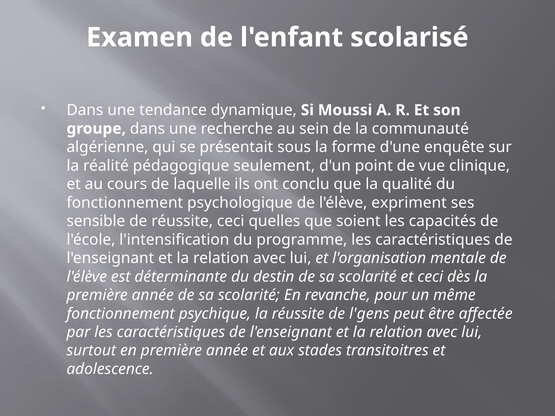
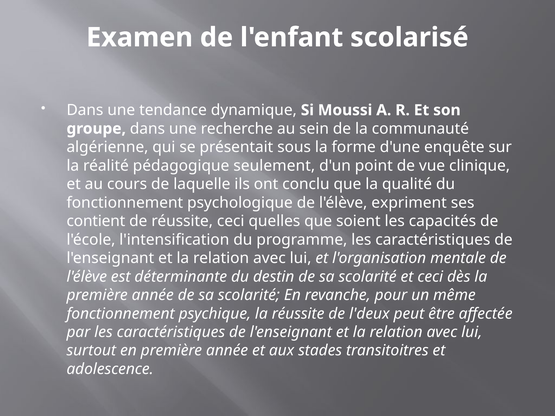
sensible: sensible -> contient
l'gens: l'gens -> l'deux
